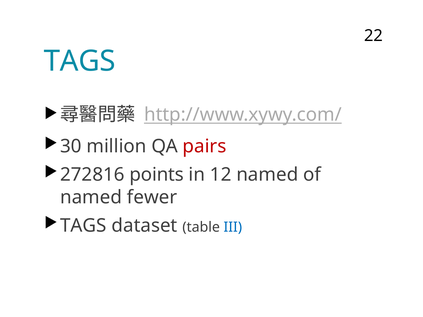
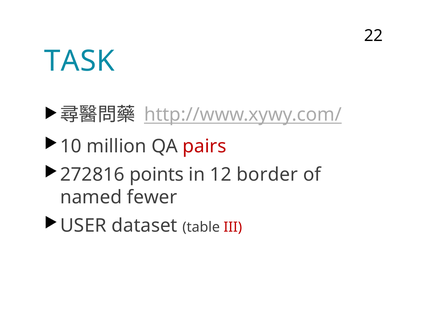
TAGS at (80, 61): TAGS -> TASK
30: 30 -> 10
12 named: named -> border
TAGS at (83, 226): TAGS -> USER
III colour: blue -> red
